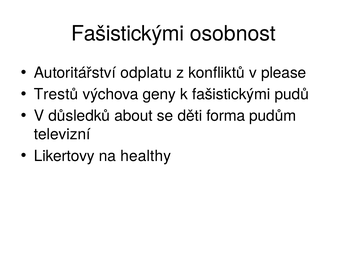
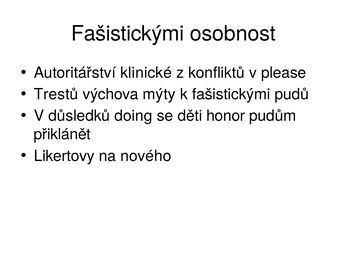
odplatu: odplatu -> klinické
geny: geny -> mýty
about: about -> doing
forma: forma -> honor
televizní: televizní -> přiklánět
healthy: healthy -> nového
